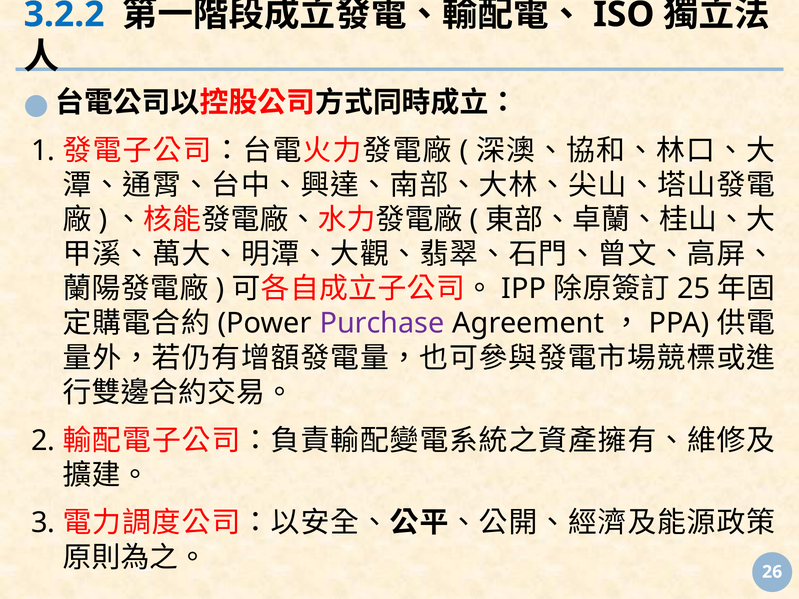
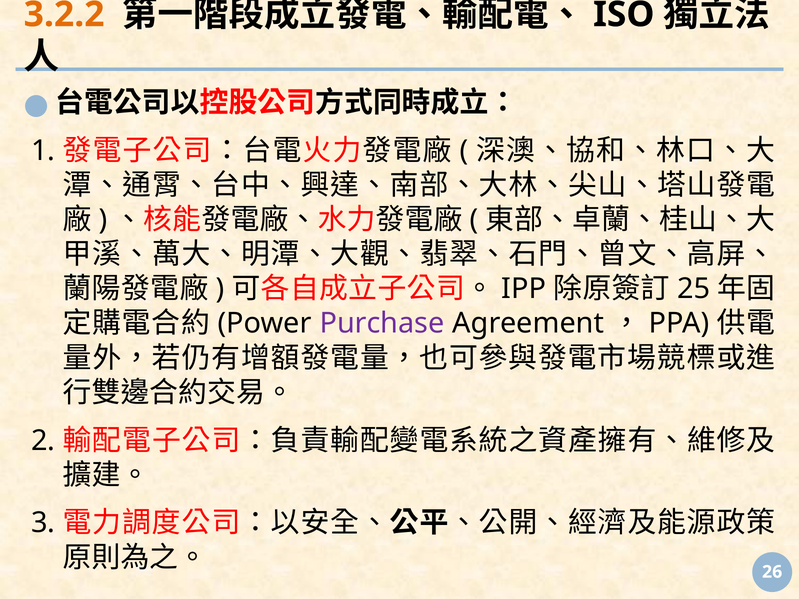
3.2.2 colour: blue -> orange
